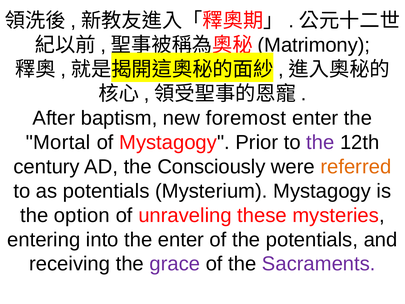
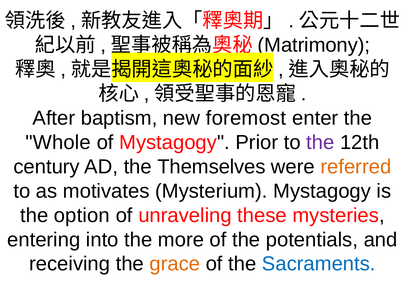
Mortal: Mortal -> Whole
Consciously: Consciously -> Themselves
as potentials: potentials -> motivates
the enter: enter -> more
grace colour: purple -> orange
Sacraments colour: purple -> blue
